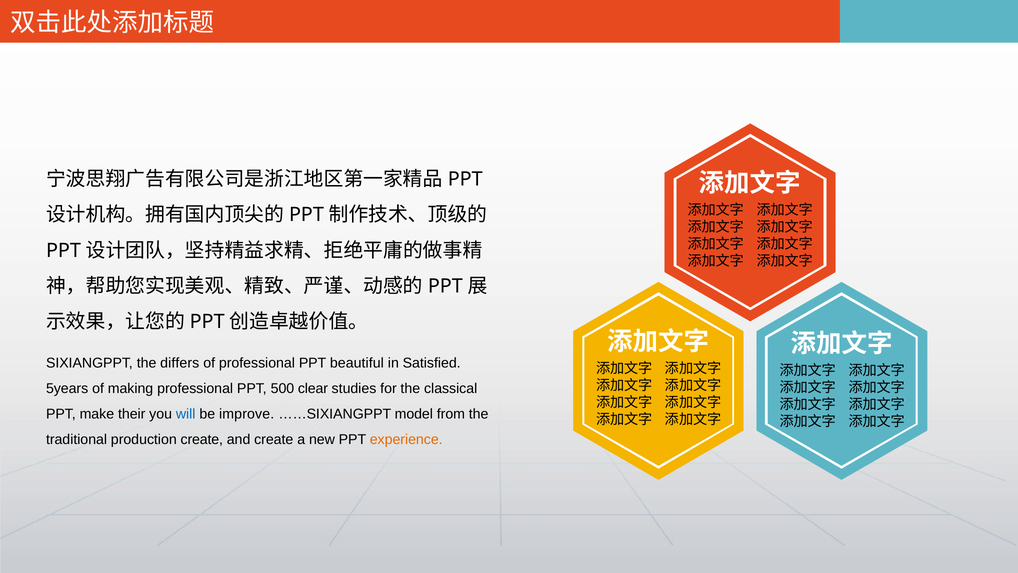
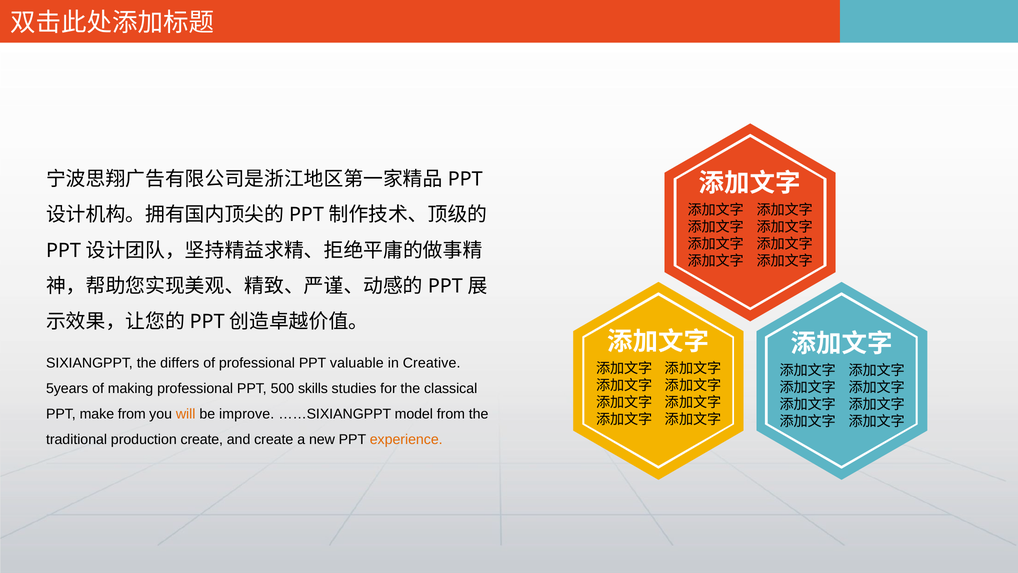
beautiful: beautiful -> valuable
Satisfied: Satisfied -> Creative
clear: clear -> skills
make their: their -> from
will colour: blue -> orange
